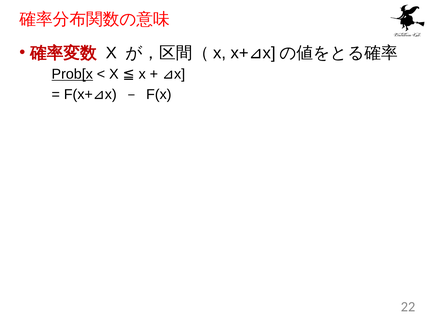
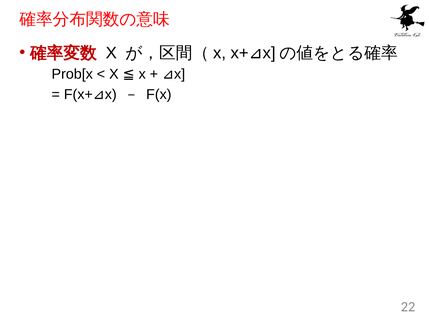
Prob[x underline: present -> none
